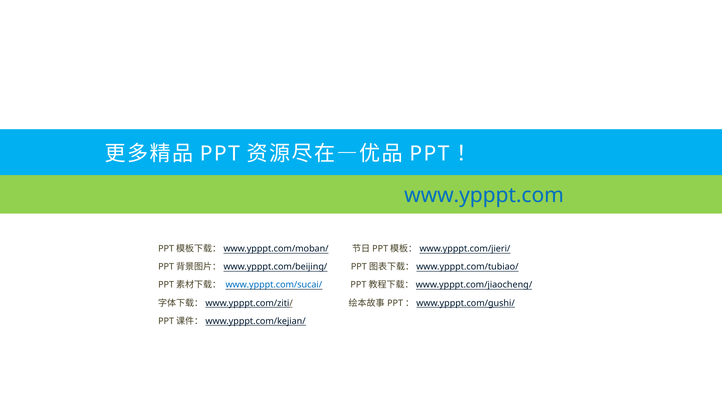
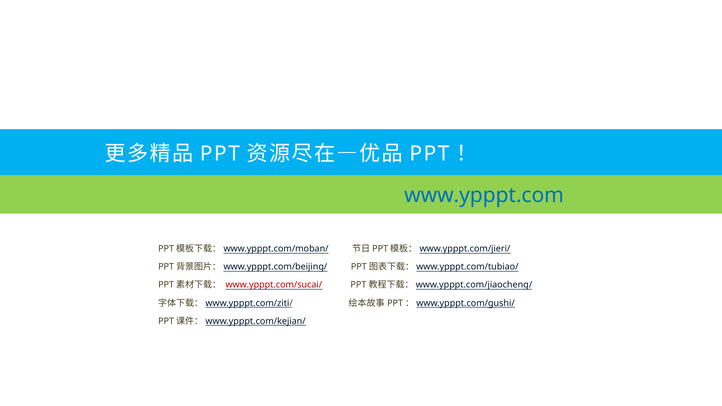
www.ypppt.com/sucai/ colour: blue -> red
